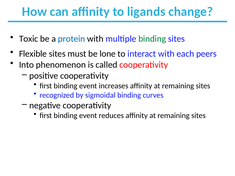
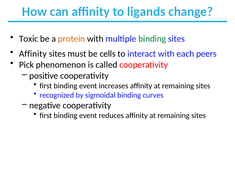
protein colour: blue -> orange
Flexible at (33, 54): Flexible -> Affinity
lone: lone -> cells
Into: Into -> Pick
